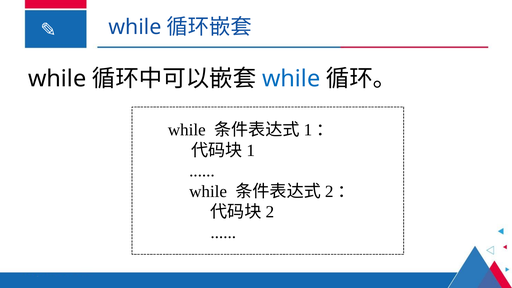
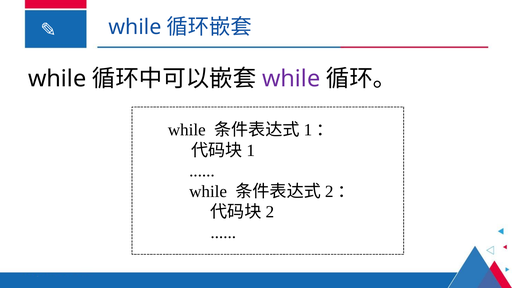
while at (291, 79) colour: blue -> purple
